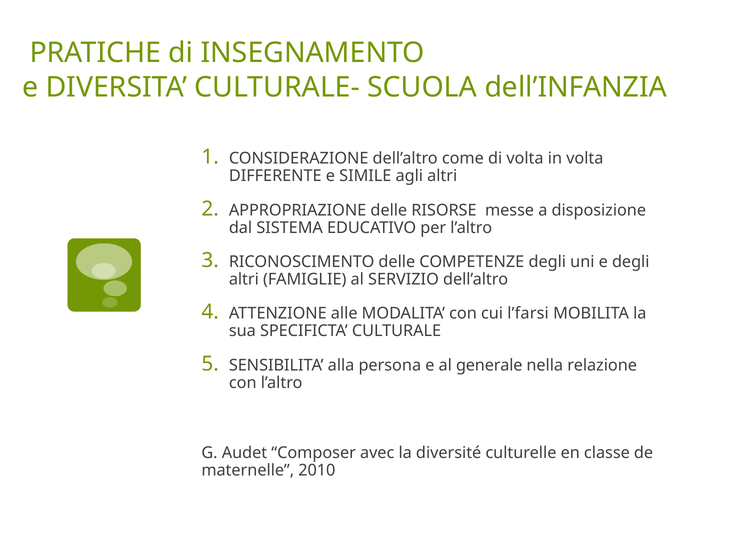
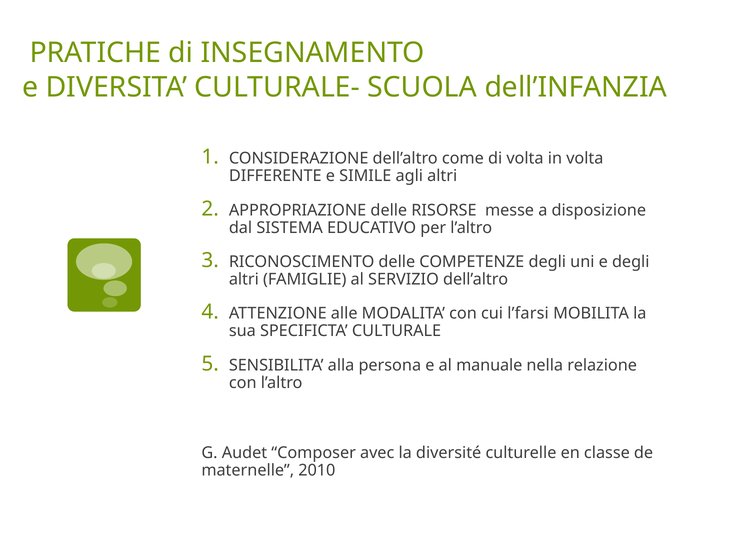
generale: generale -> manuale
